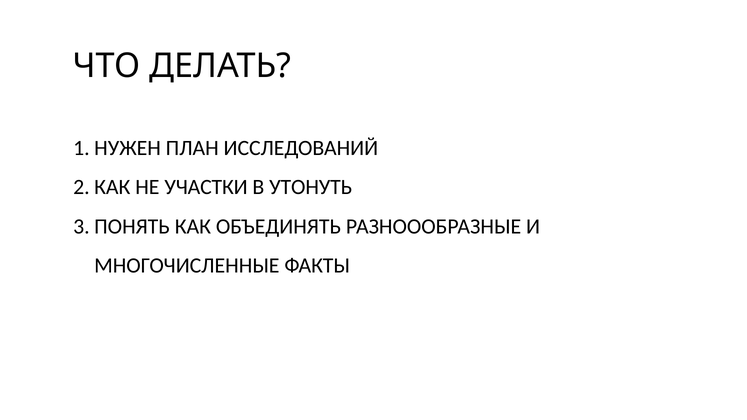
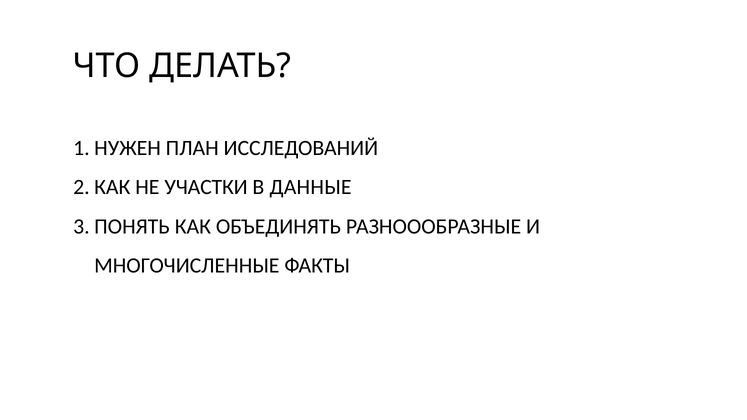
УТОНУТЬ: УТОНУТЬ -> ДАННЫЕ
